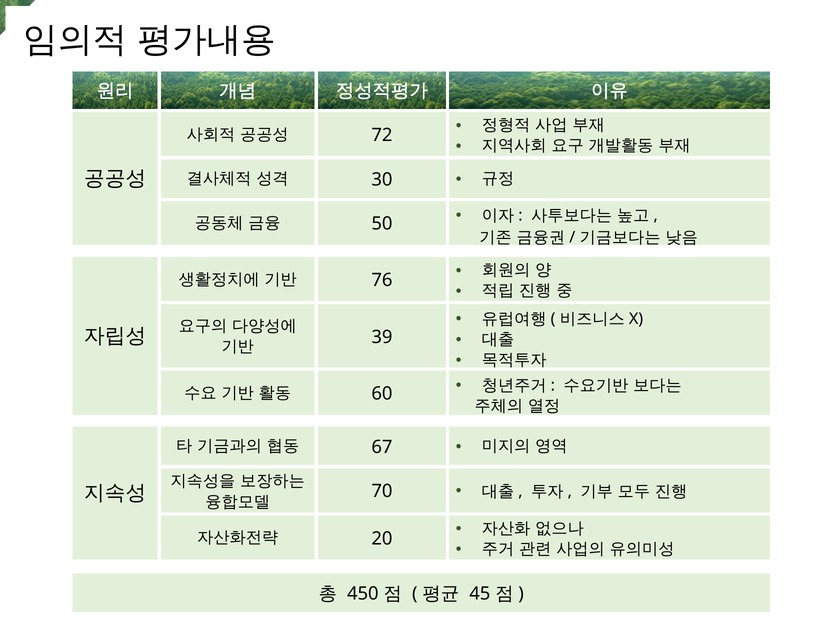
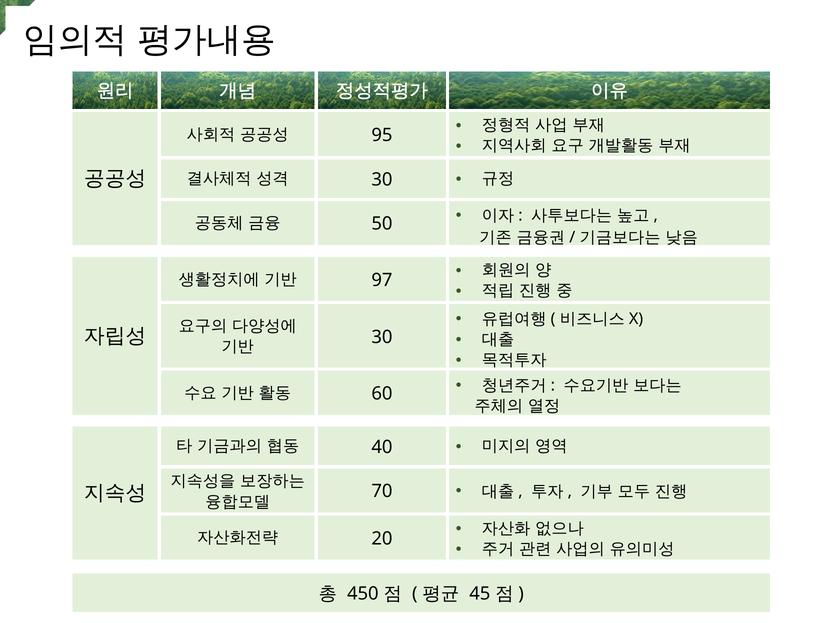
72: 72 -> 95
76: 76 -> 97
39 at (382, 337): 39 -> 30
67: 67 -> 40
